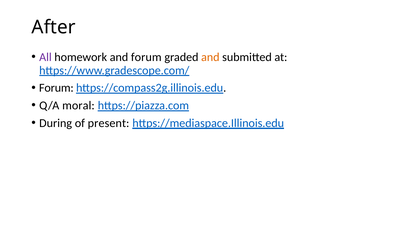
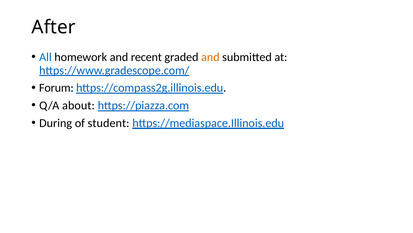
All colour: purple -> blue
and forum: forum -> recent
moral: moral -> about
present: present -> student
